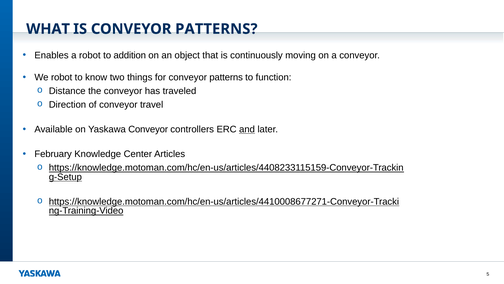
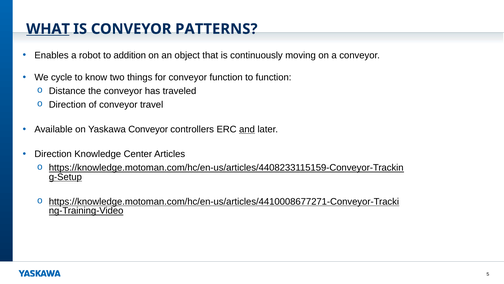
WHAT underline: none -> present
We robot: robot -> cycle
for conveyor patterns: patterns -> function
February at (53, 154): February -> Direction
